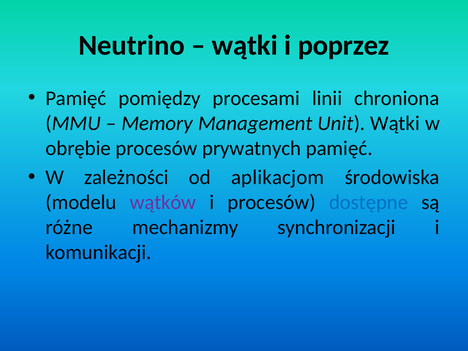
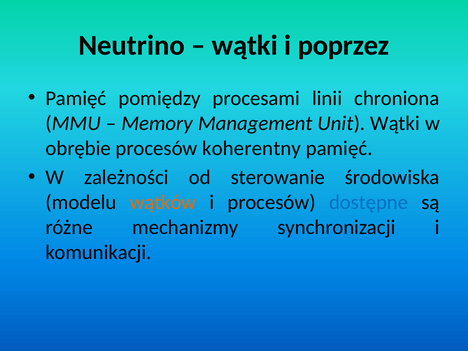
prywatnych: prywatnych -> koherentny
aplikacjom: aplikacjom -> sterowanie
wątków colour: purple -> orange
